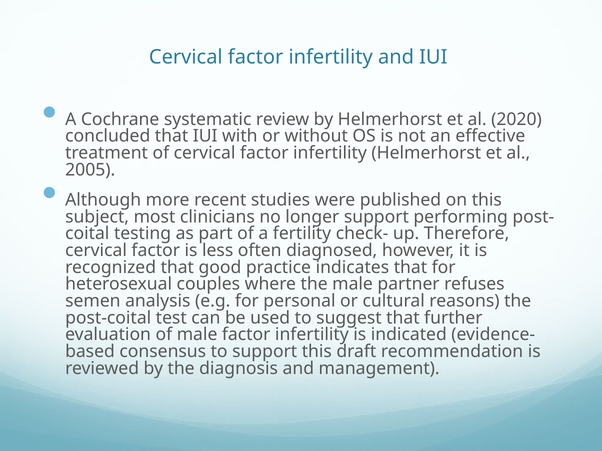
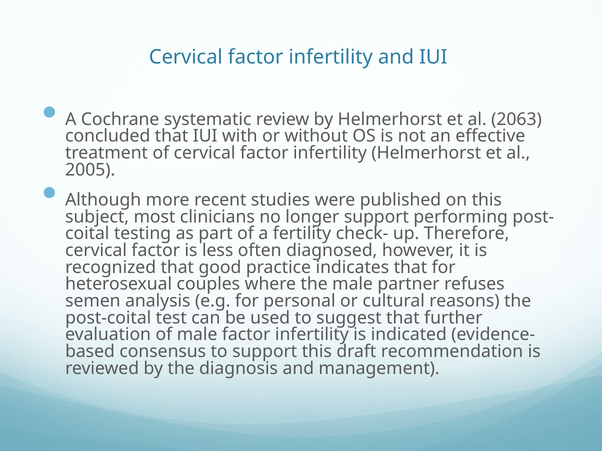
2020: 2020 -> 2063
